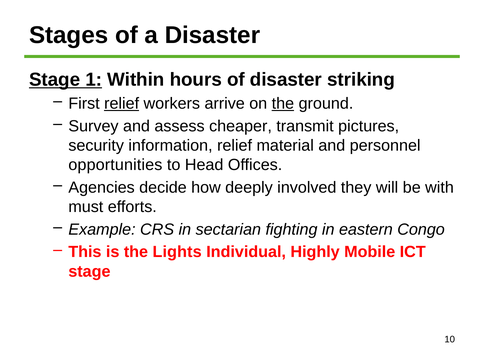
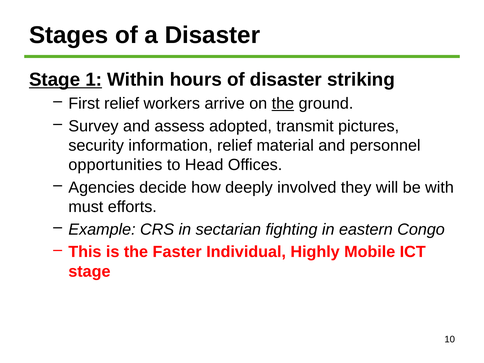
relief at (122, 104) underline: present -> none
cheaper: cheaper -> adopted
Lights: Lights -> Faster
